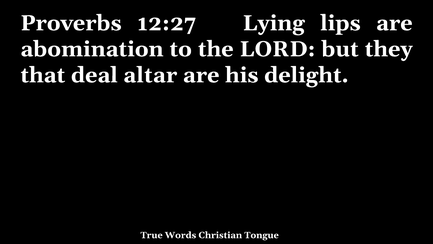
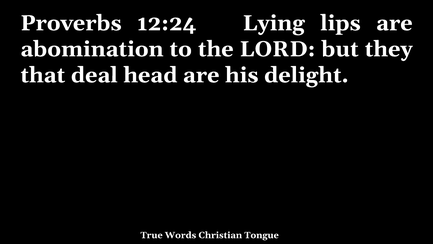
12:27: 12:27 -> 12:24
altar: altar -> head
